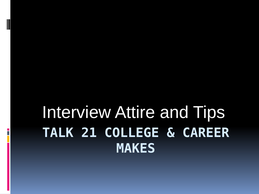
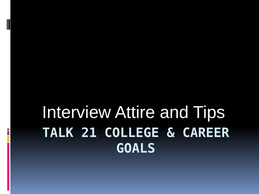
MAKES: MAKES -> GOALS
